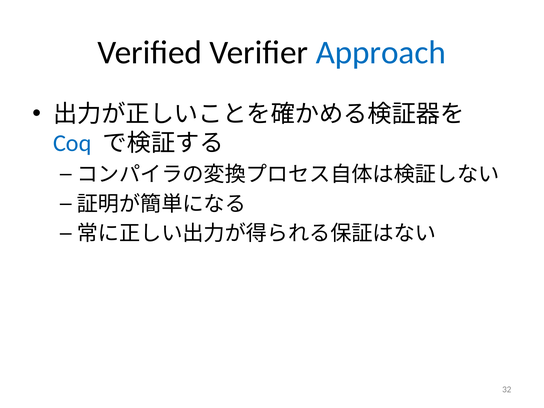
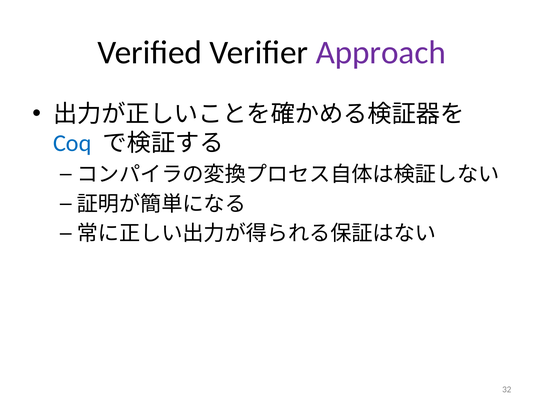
Approach colour: blue -> purple
